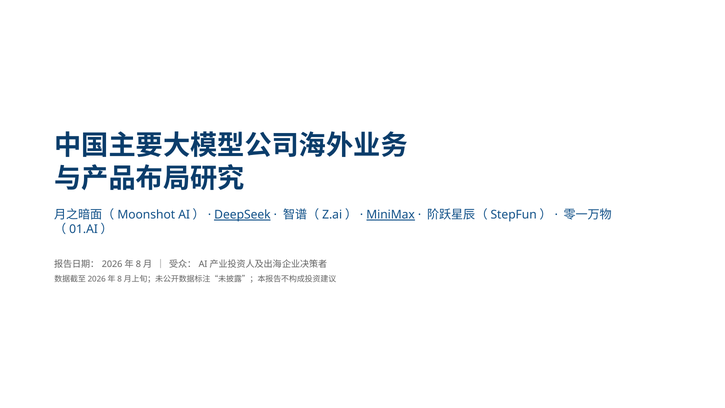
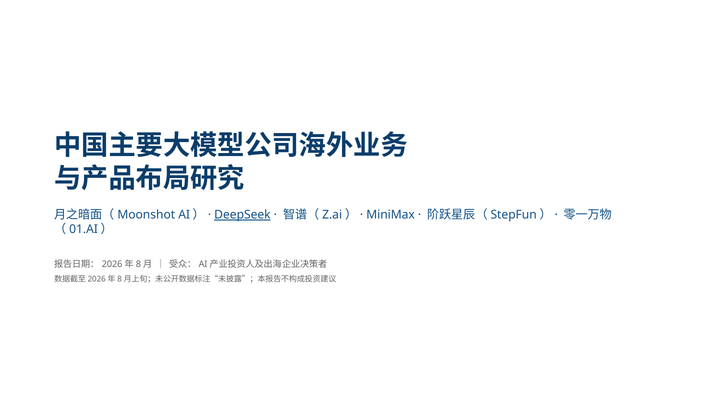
MiniMax underline: present -> none
